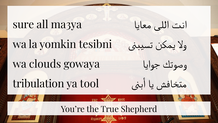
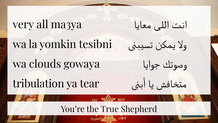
sure: sure -> very
tool: tool -> tear
